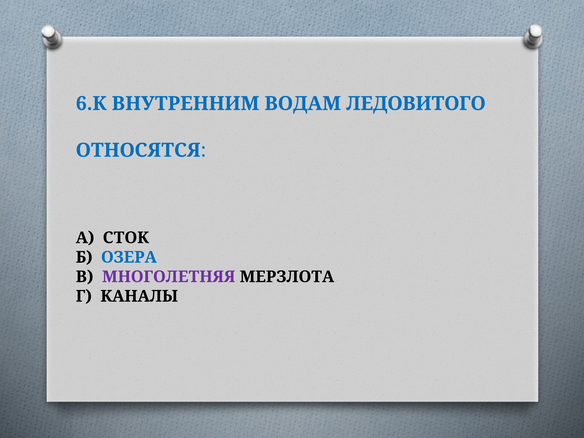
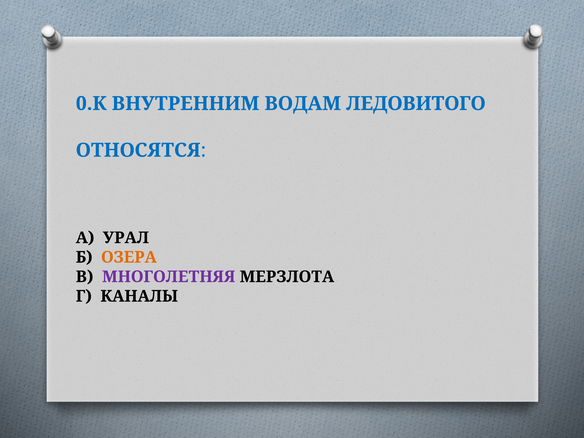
6.К: 6.К -> 0.К
СТОК: СТОК -> УРАЛ
ОЗЕРА colour: blue -> orange
